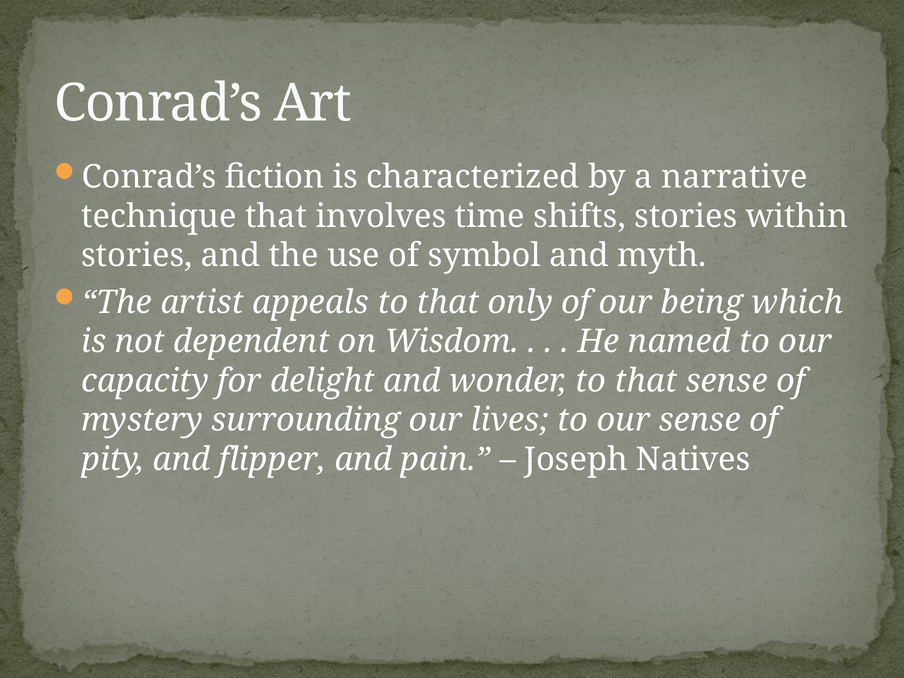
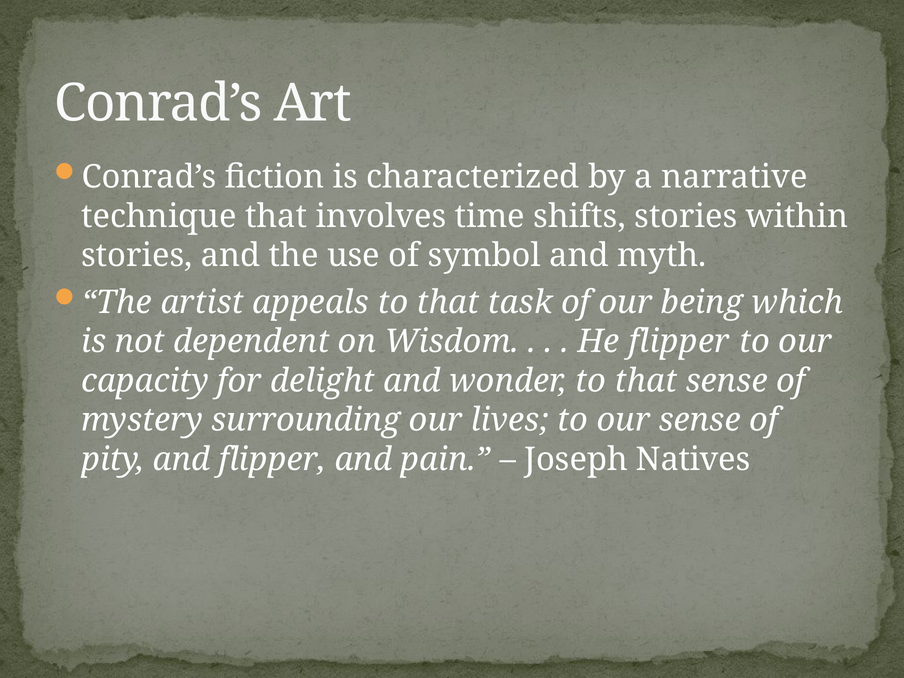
only: only -> task
He named: named -> flipper
